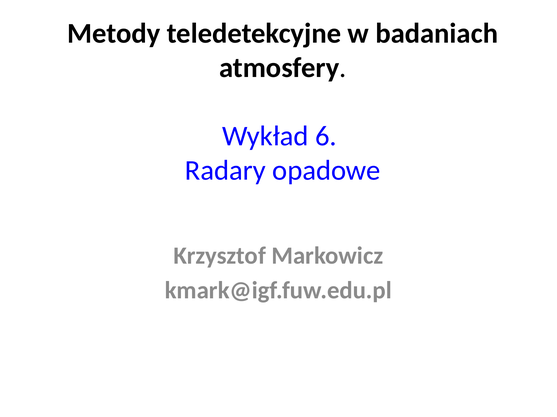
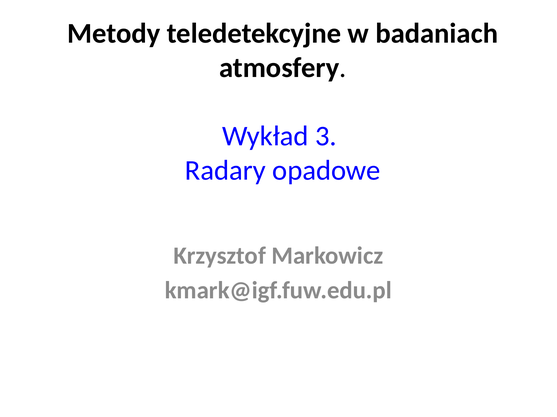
6: 6 -> 3
